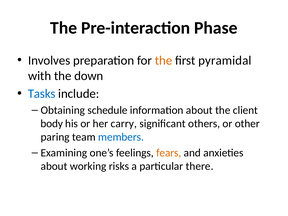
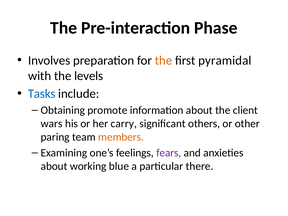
down: down -> levels
schedule: schedule -> promote
body: body -> wars
members colour: blue -> orange
fears colour: orange -> purple
risks: risks -> blue
